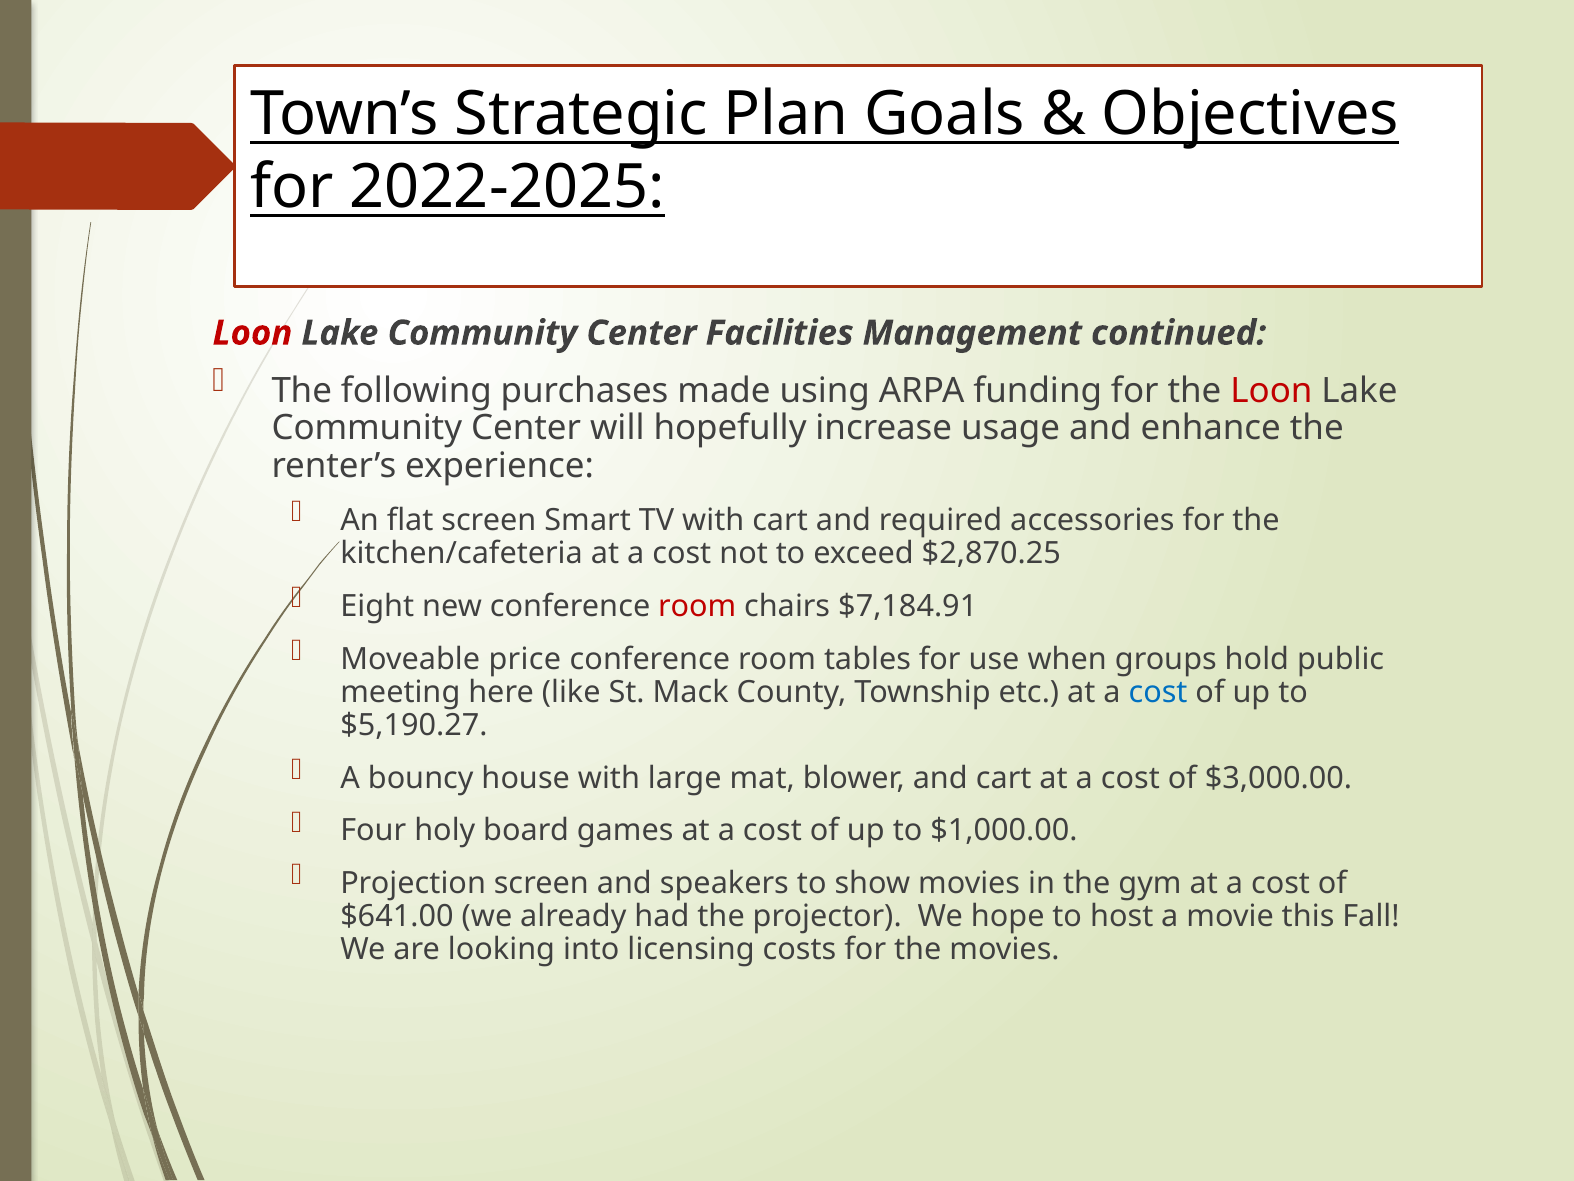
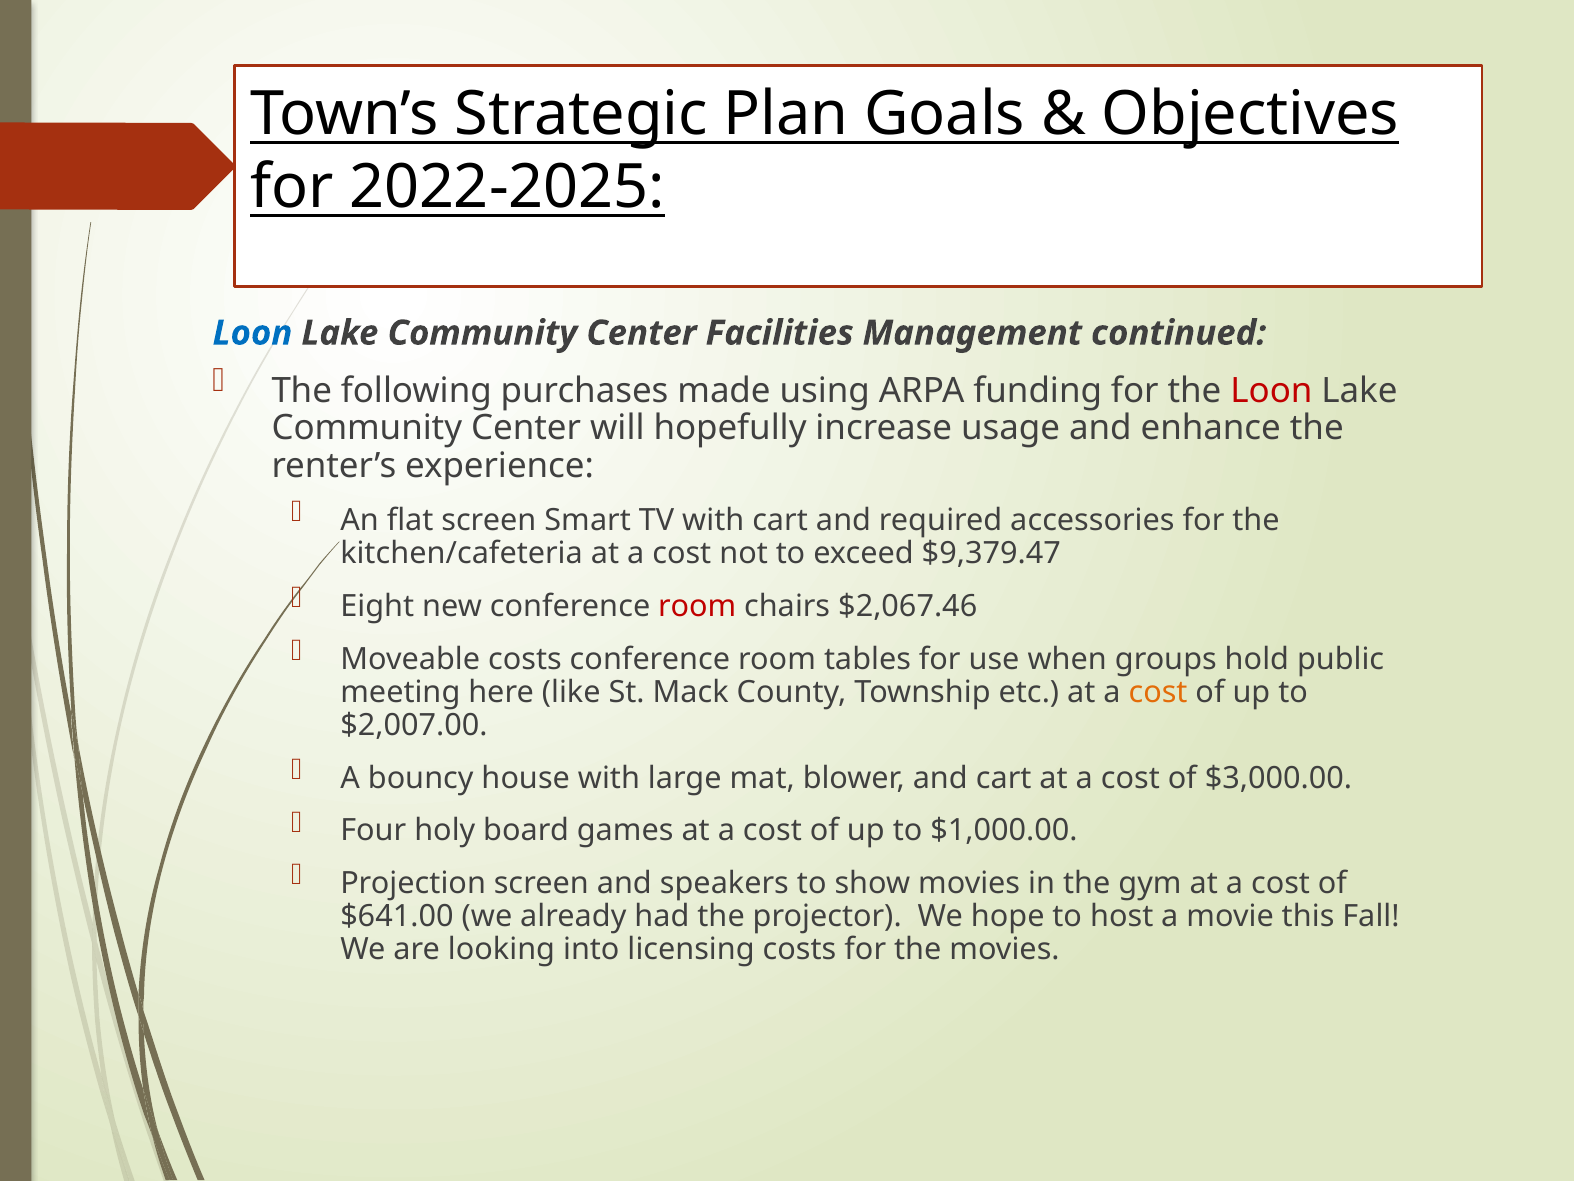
Loon at (252, 333) colour: red -> blue
$2,870.25: $2,870.25 -> $9,379.47
$7,184.91: $7,184.91 -> $2,067.46
Moveable price: price -> costs
cost at (1158, 692) colour: blue -> orange
$5,190.27: $5,190.27 -> $2,007.00
